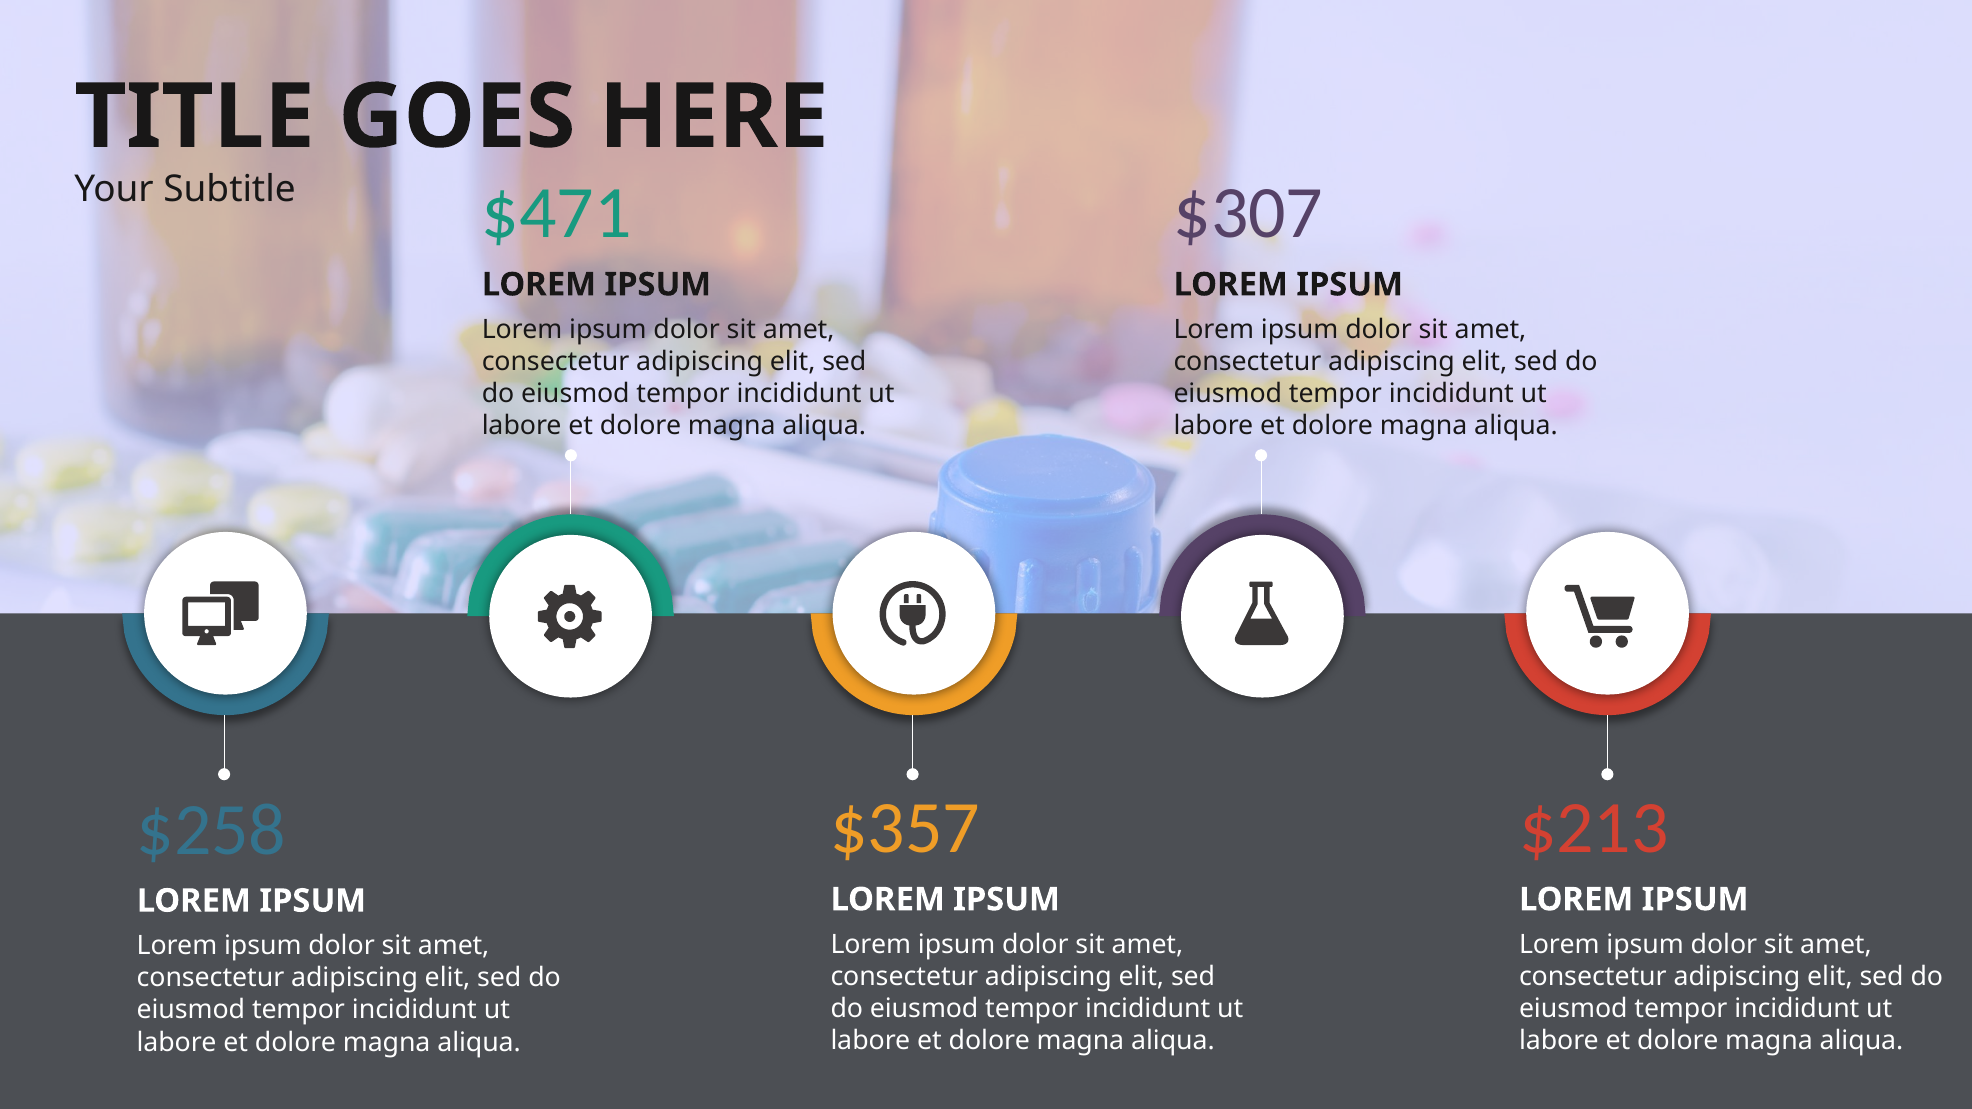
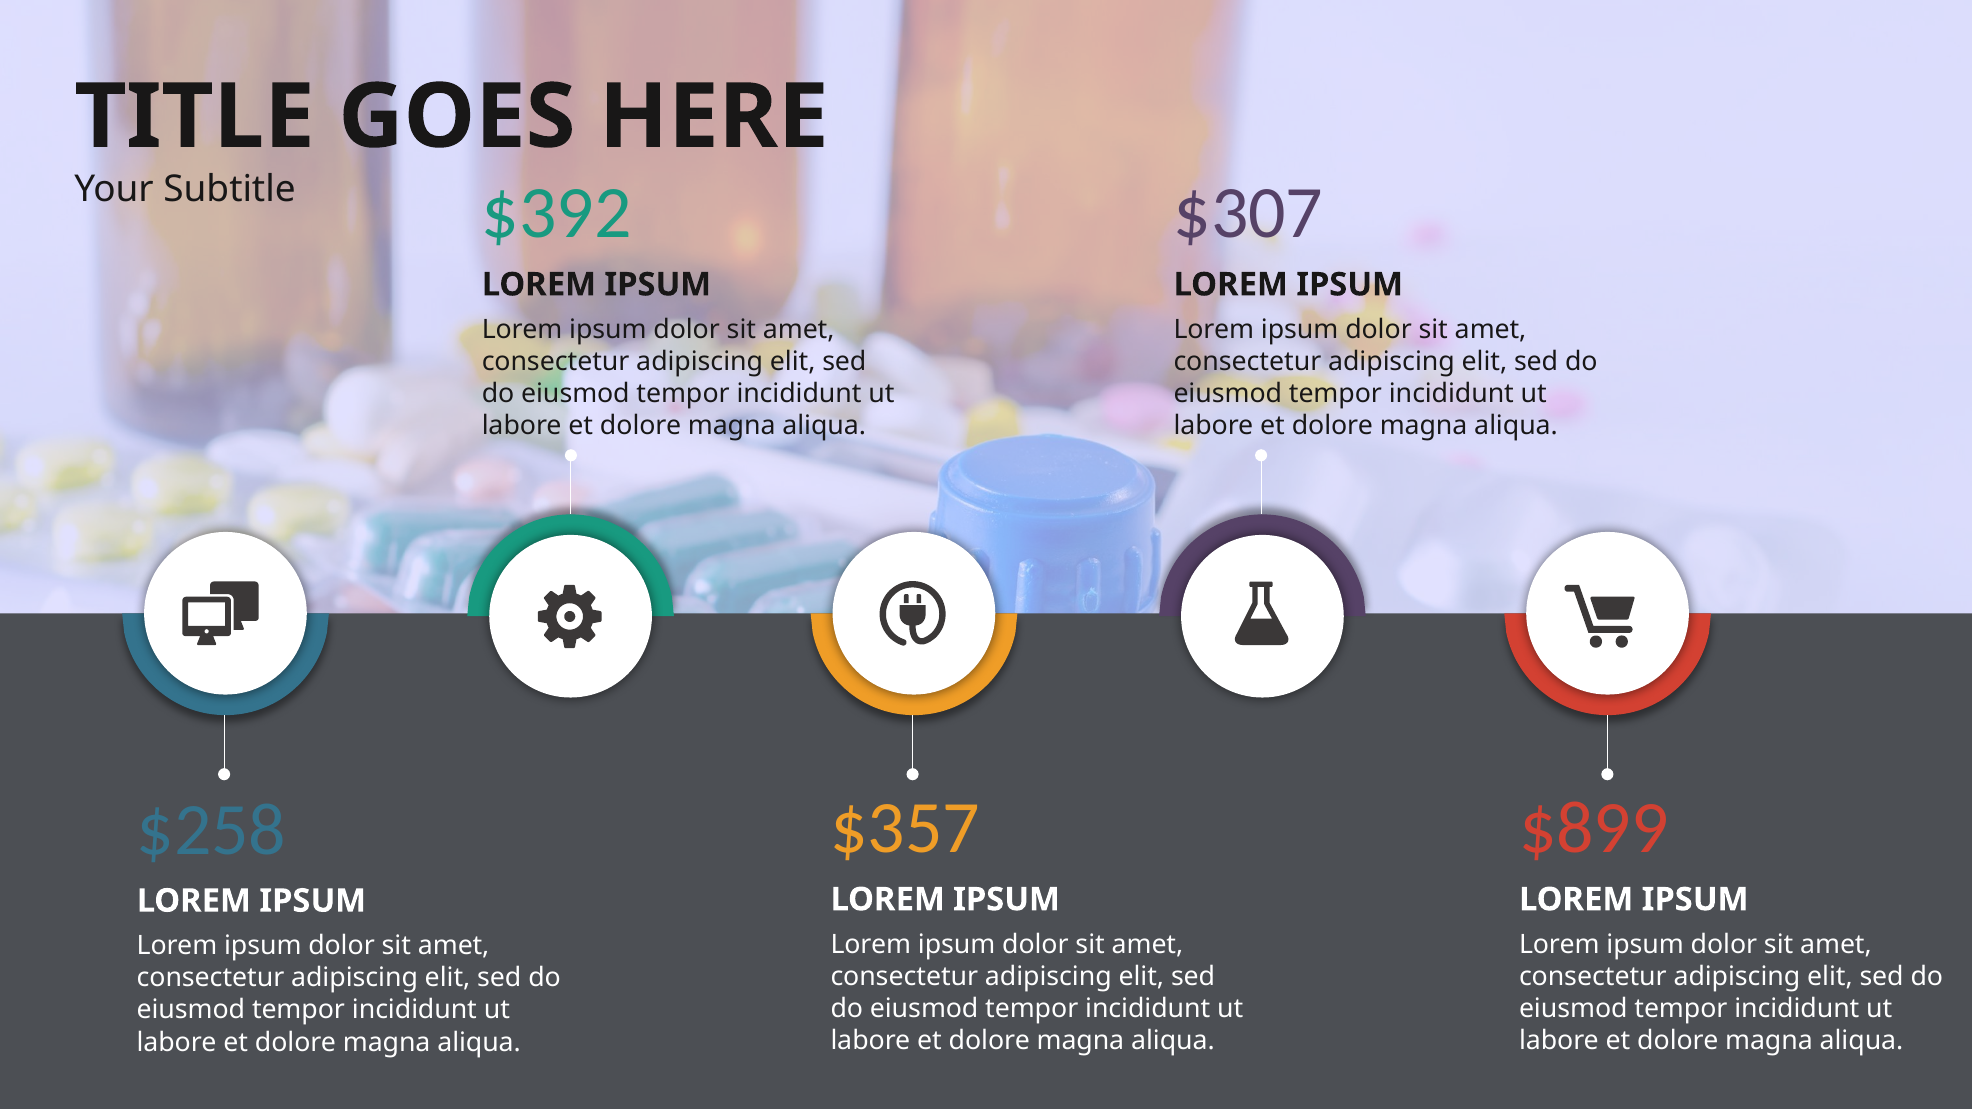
$471: $471 -> $392
$213: $213 -> $899
